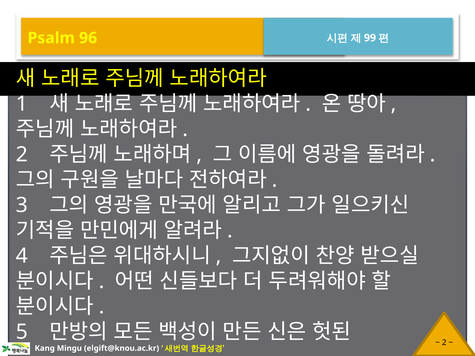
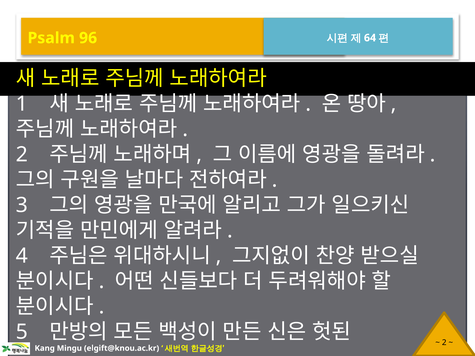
99: 99 -> 64
